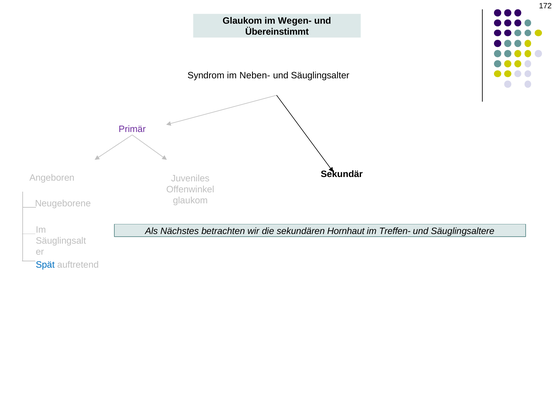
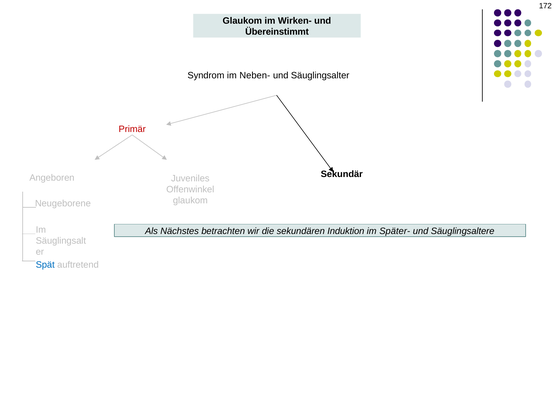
Wegen-: Wegen- -> Wirken-
Primär colour: purple -> red
Hornhaut: Hornhaut -> Induktion
Treffen-: Treffen- -> Später-
